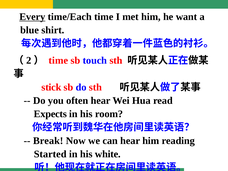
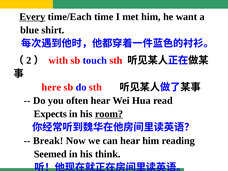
time at (58, 60): time -> with
stick: stick -> here
room underline: none -> present
Started: Started -> Seemed
white: white -> think
